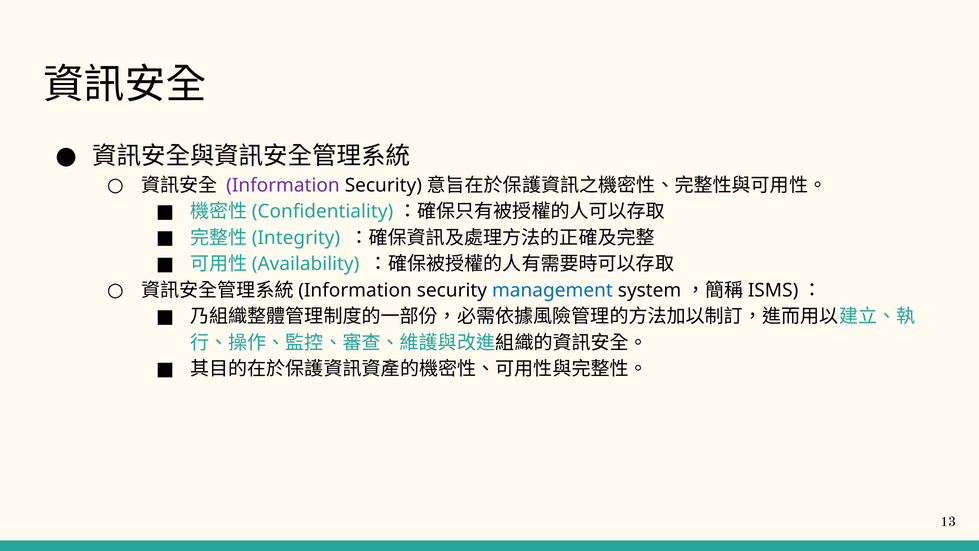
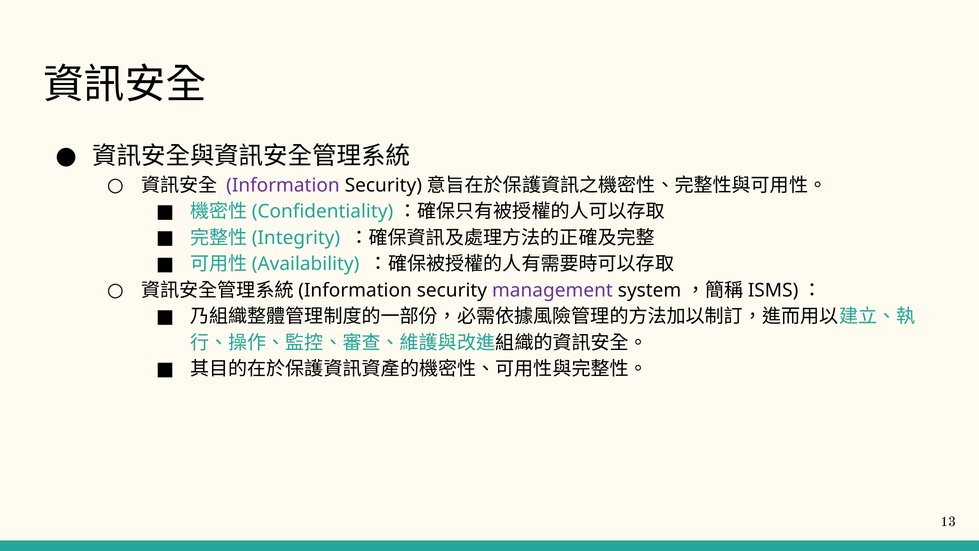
management colour: blue -> purple
